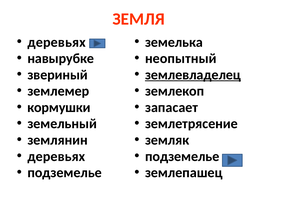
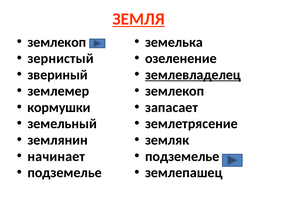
ЗЕМЛЯ underline: none -> present
деревьях at (57, 42): деревьях -> землекоп
навырубке: навырубке -> зернистый
неопытный: неопытный -> озеленение
деревьях at (56, 156): деревьях -> начинает
